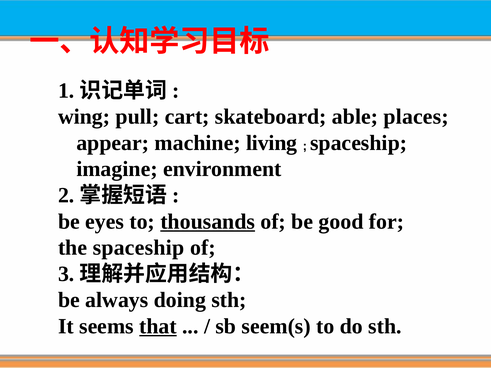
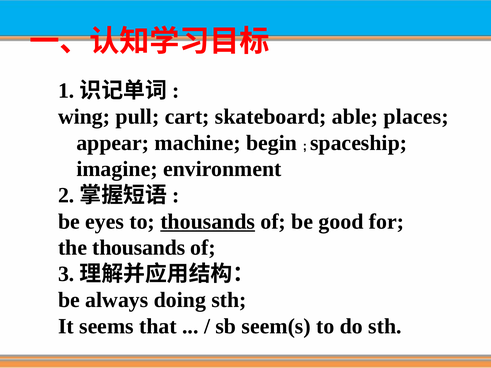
living: living -> begin
the spaceship: spaceship -> thousands
that underline: present -> none
